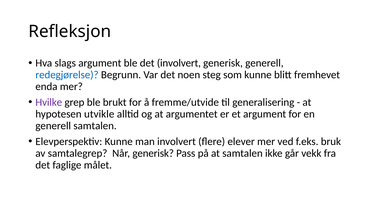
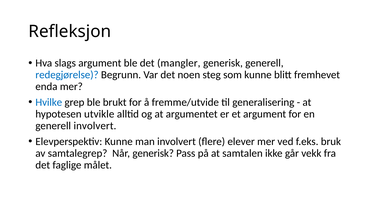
det involvert: involvert -> mangler
Hvilke colour: purple -> blue
generell samtalen: samtalen -> involvert
